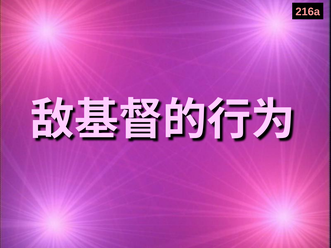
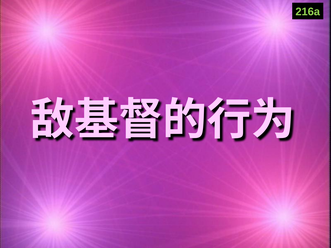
216a colour: pink -> light green
